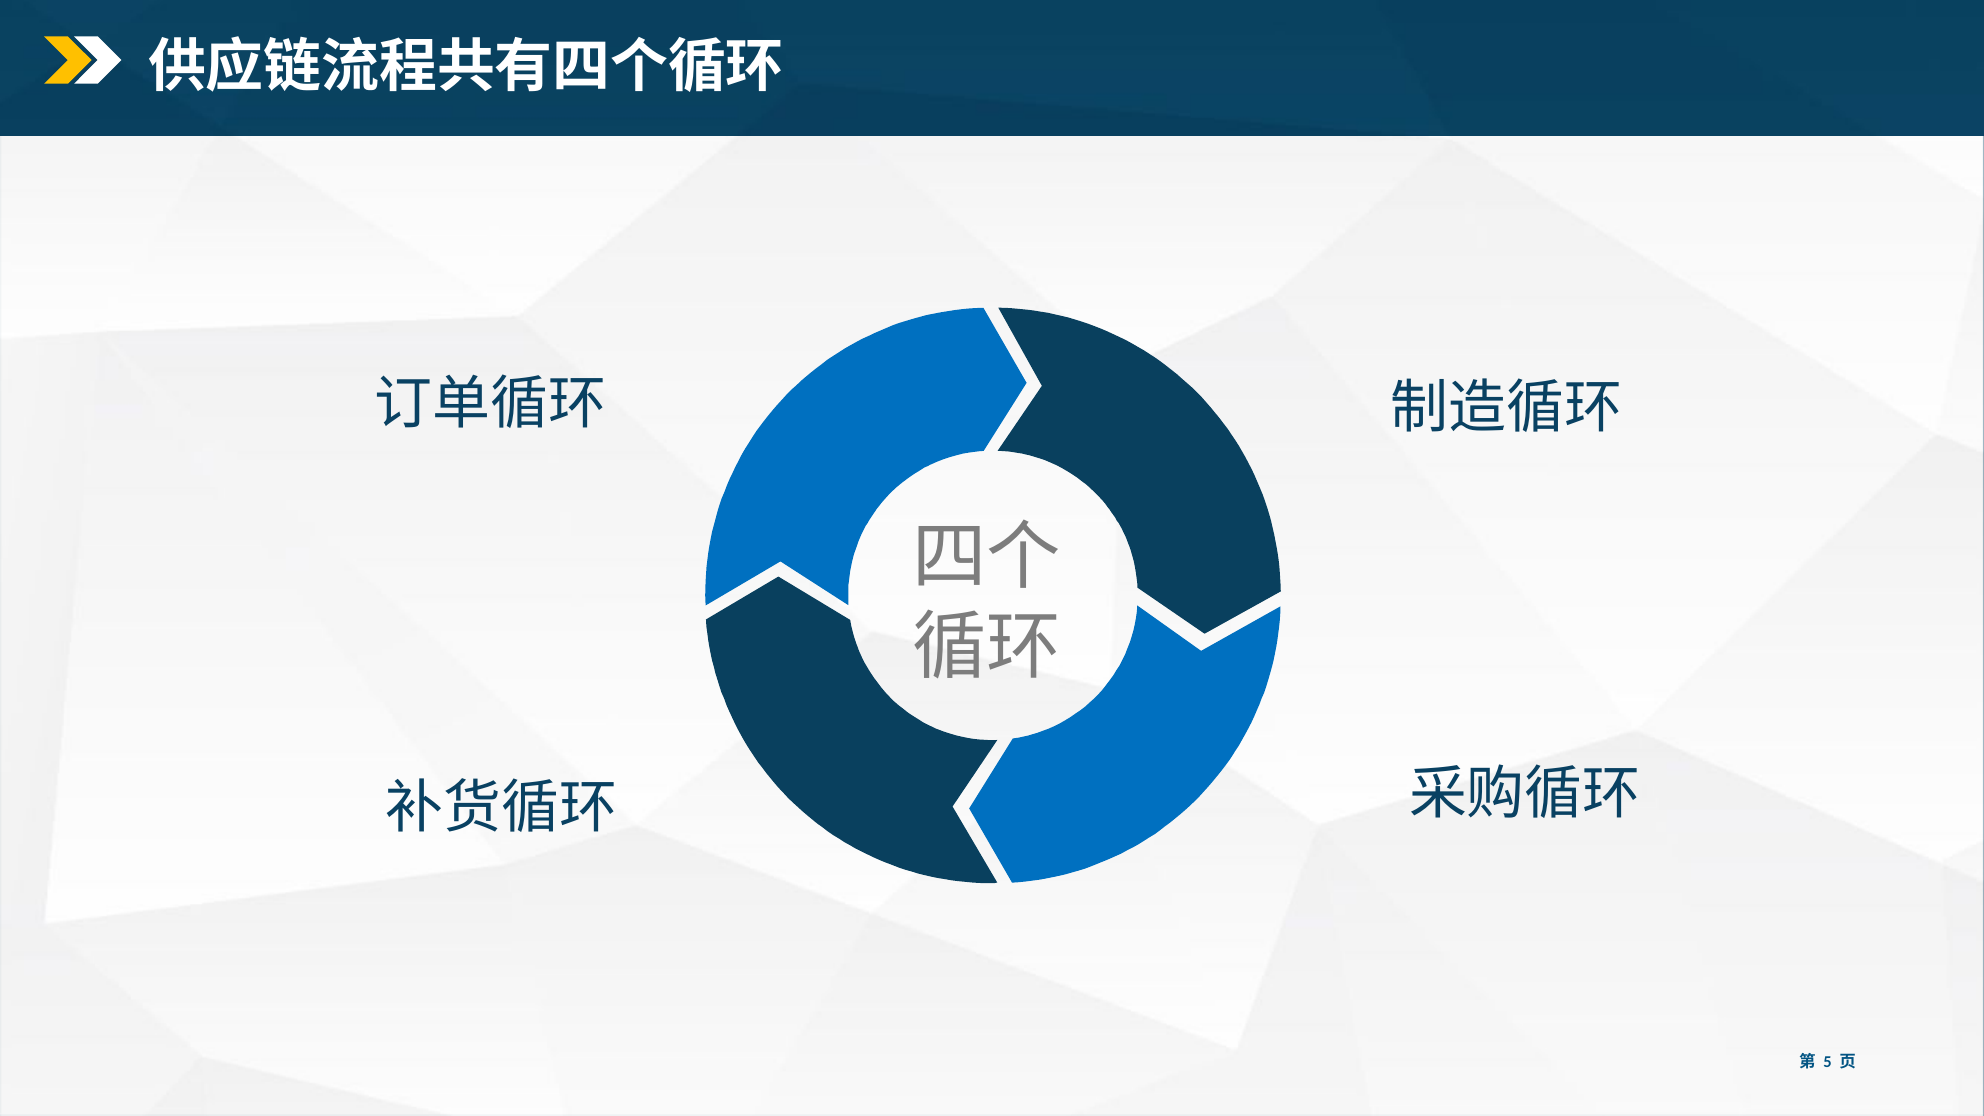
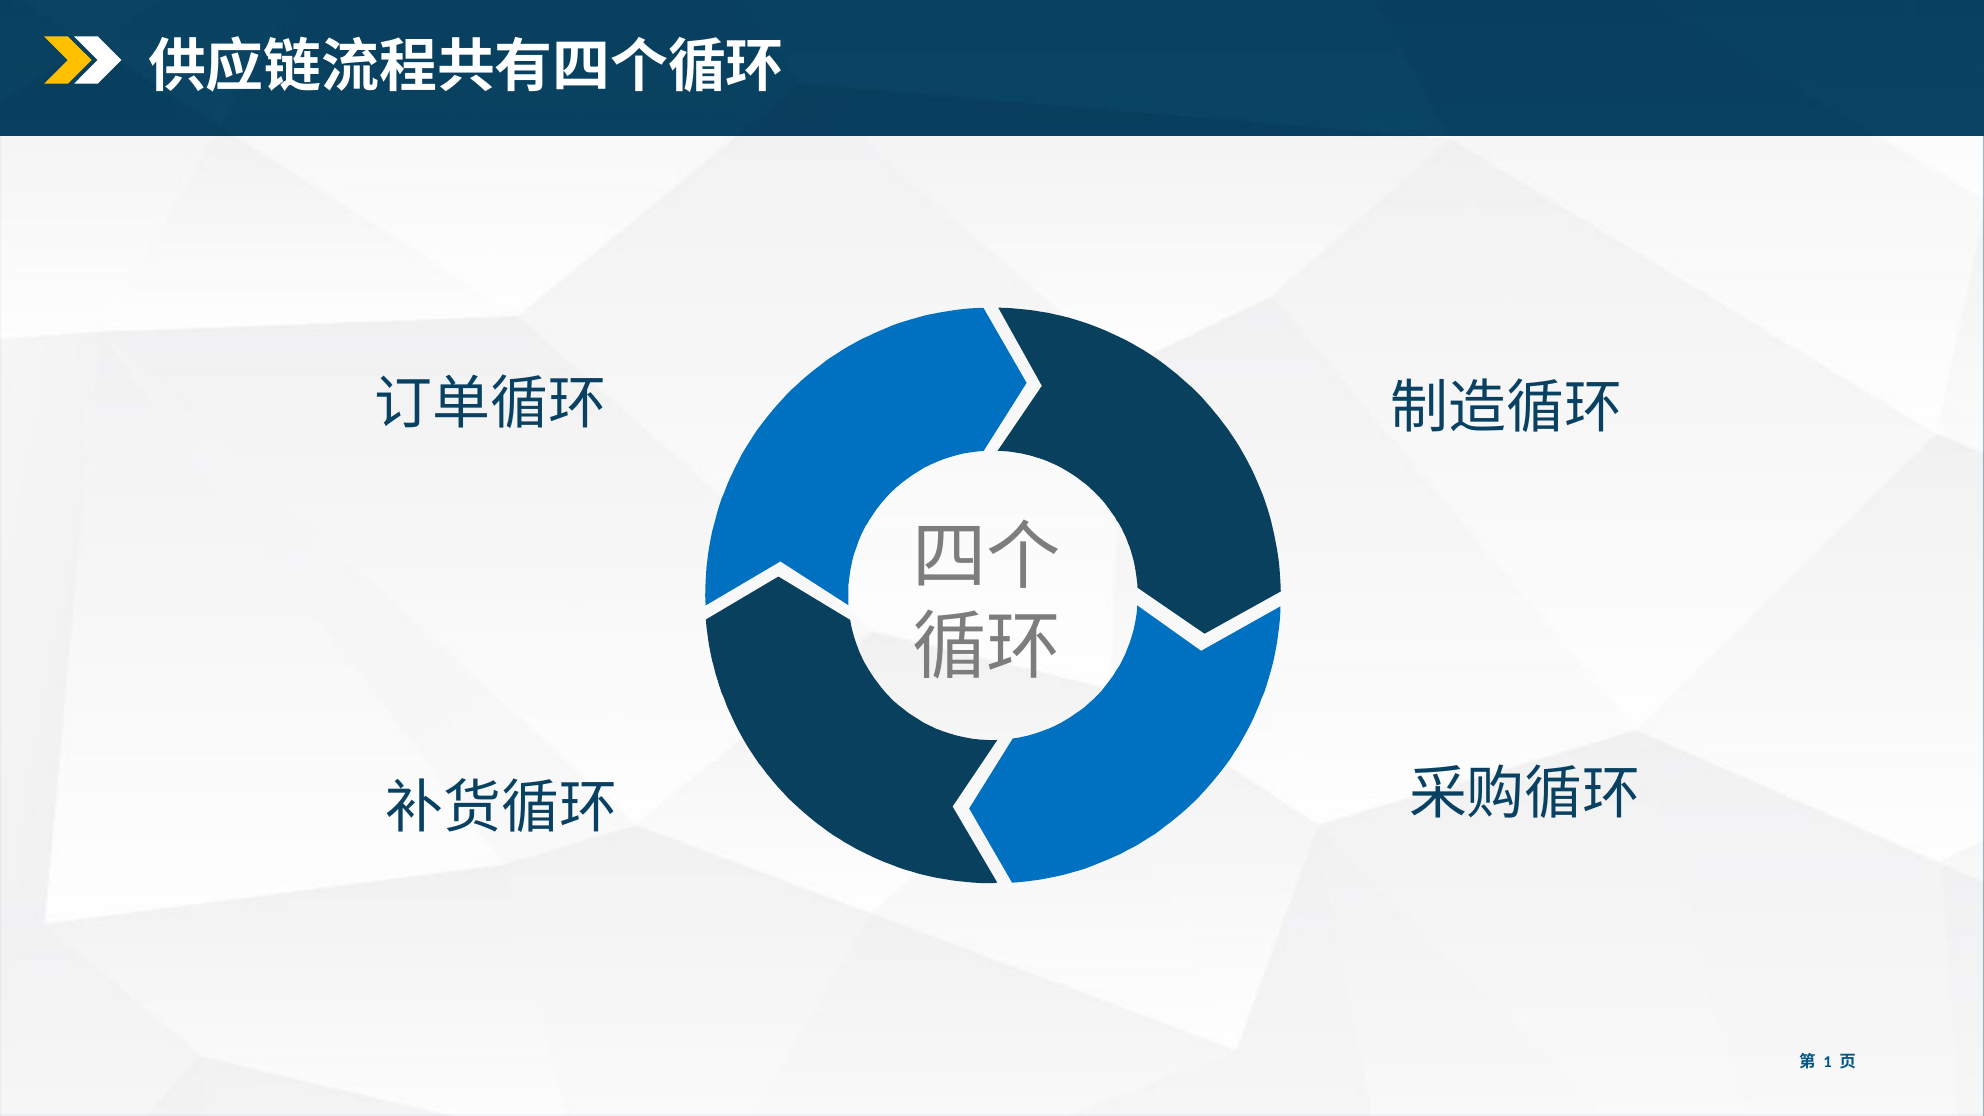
5: 5 -> 1
